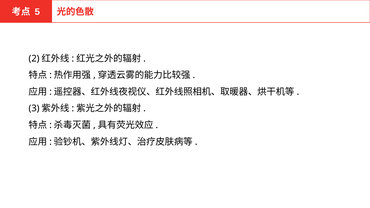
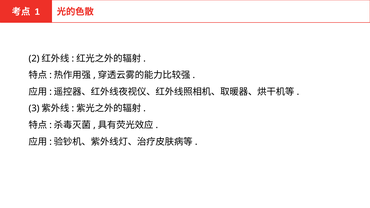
5: 5 -> 1
